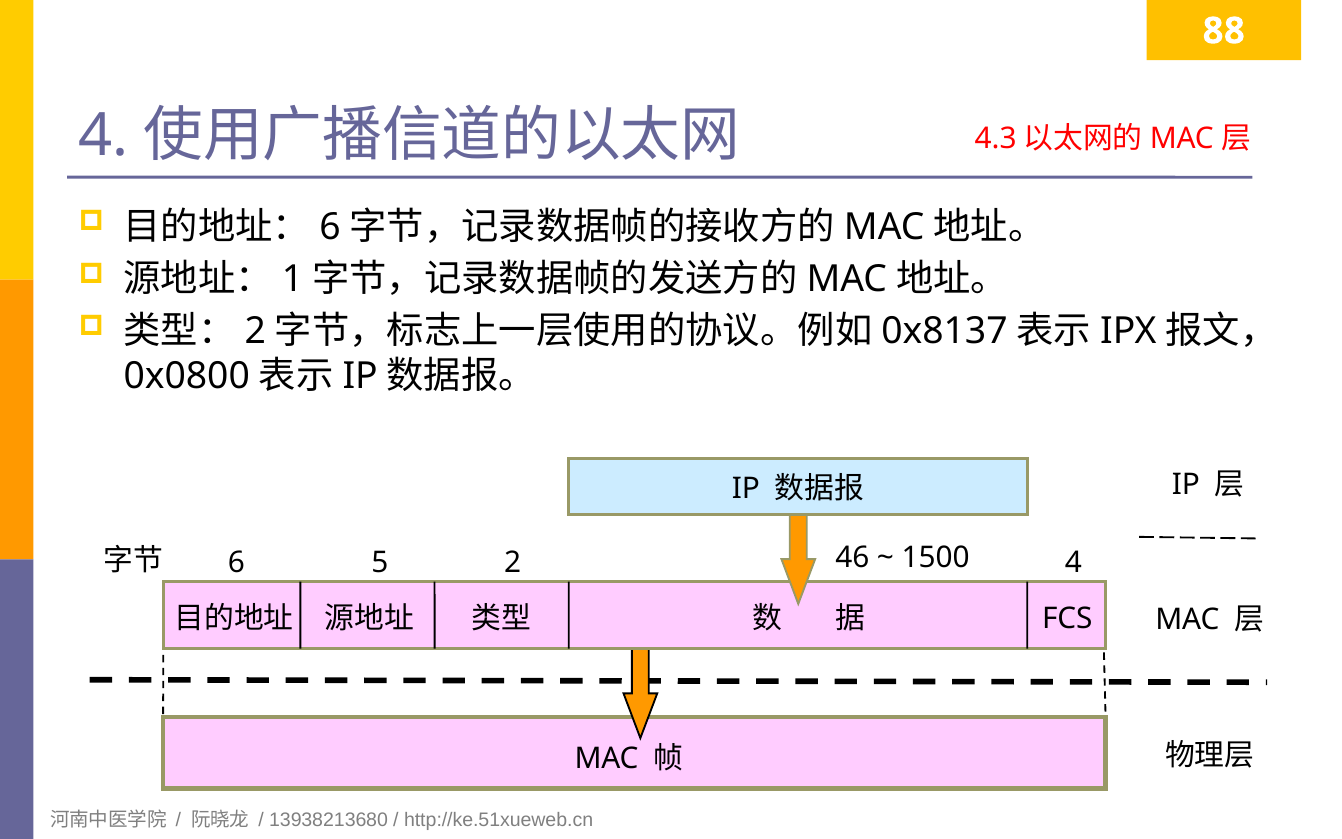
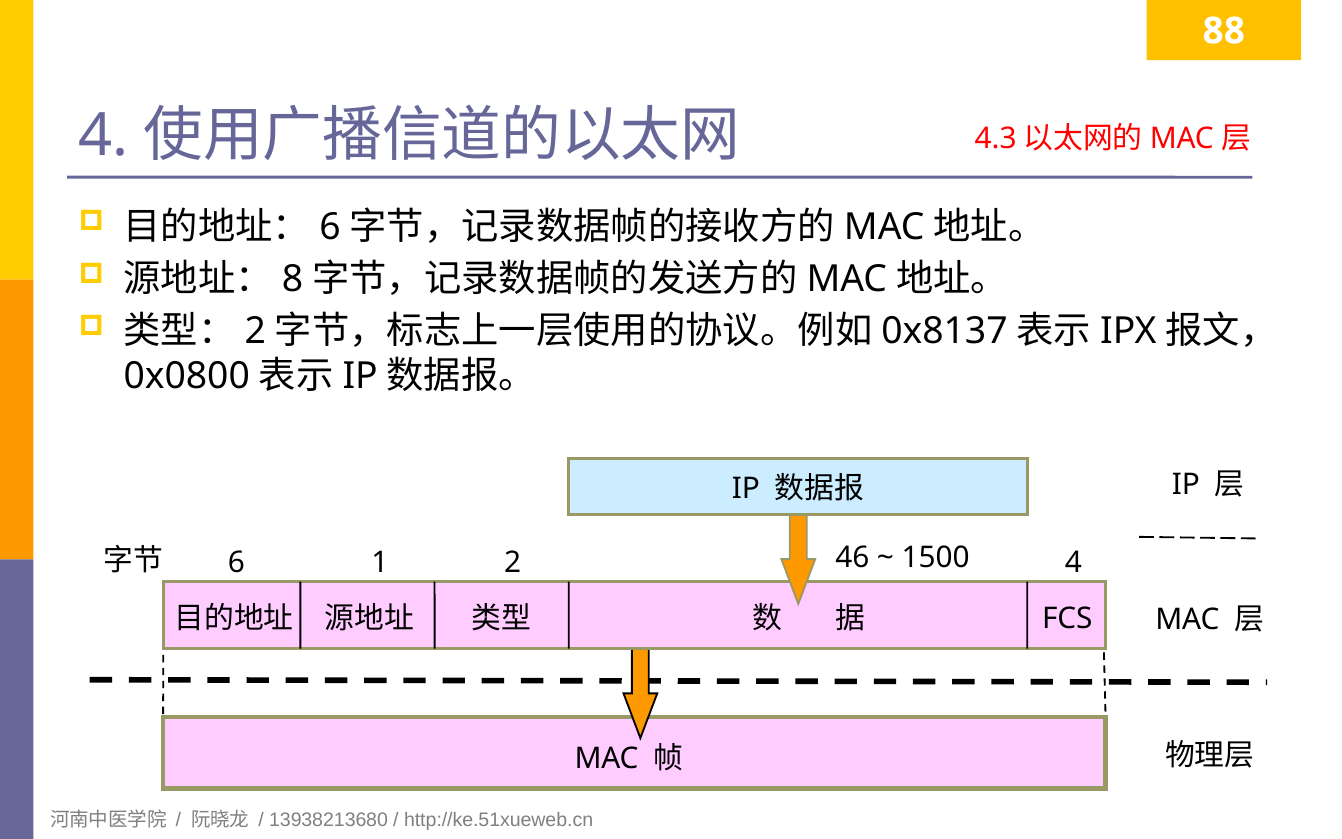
1: 1 -> 8
5: 5 -> 1
